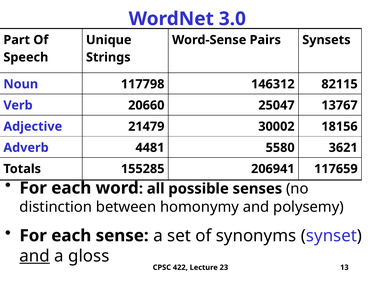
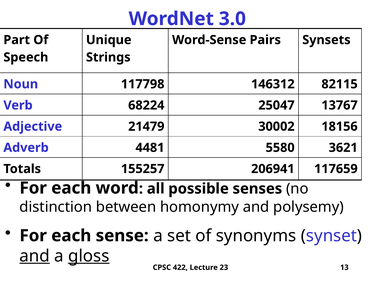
20660: 20660 -> 68224
155285: 155285 -> 155257
gloss underline: none -> present
